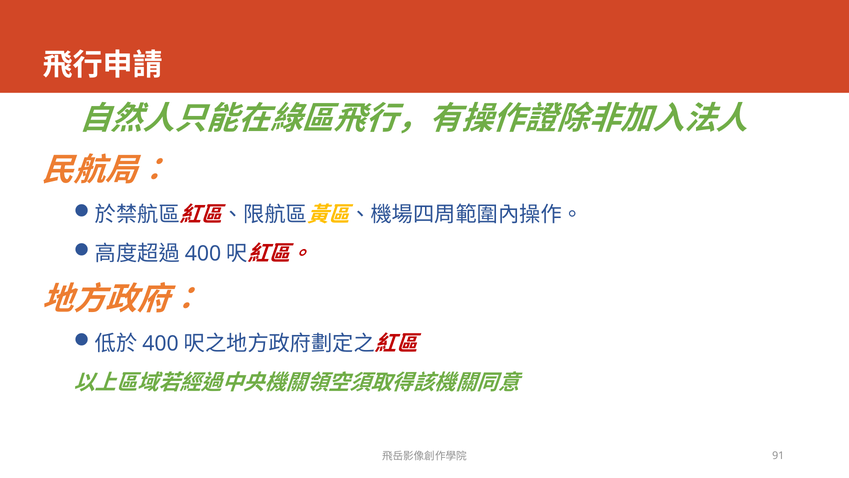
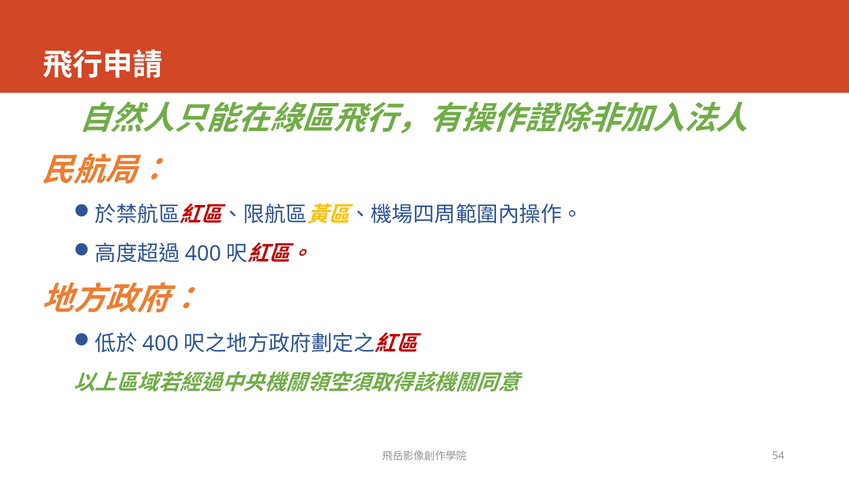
91: 91 -> 54
